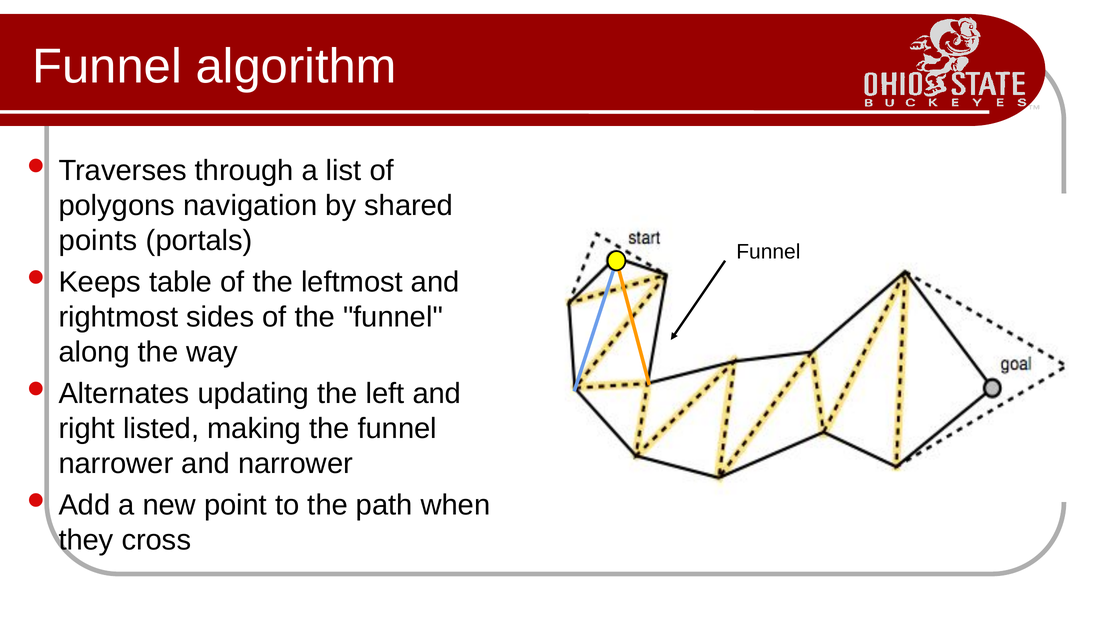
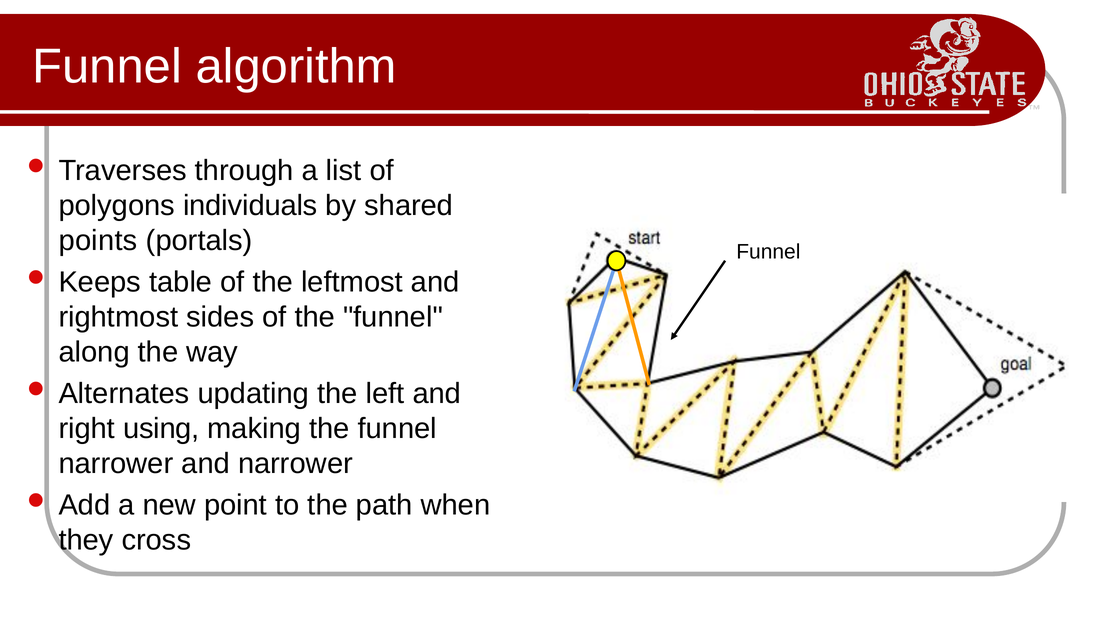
navigation: navigation -> individuals
listed: listed -> using
